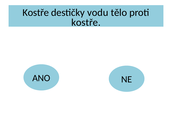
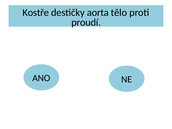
vodu: vodu -> aorta
kostře at (86, 22): kostře -> proudí
